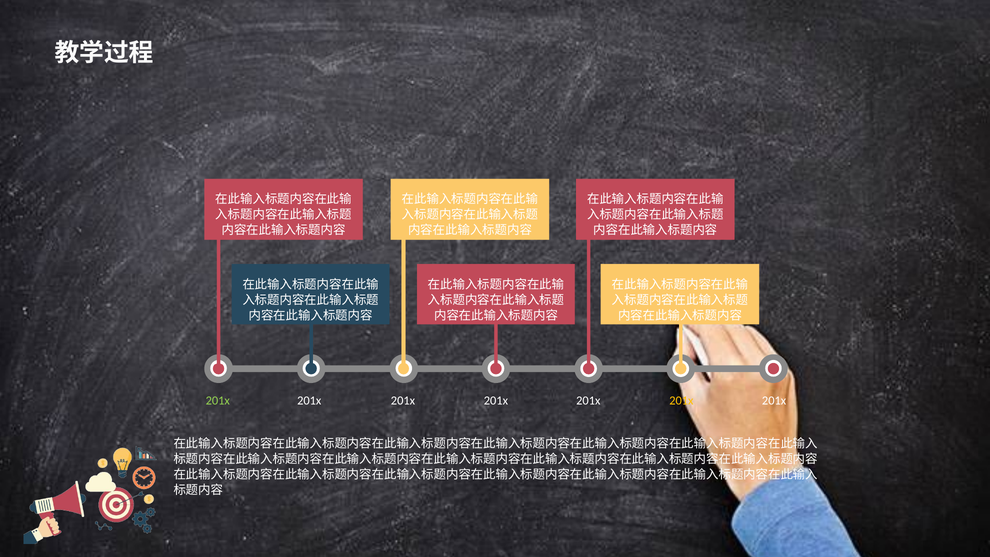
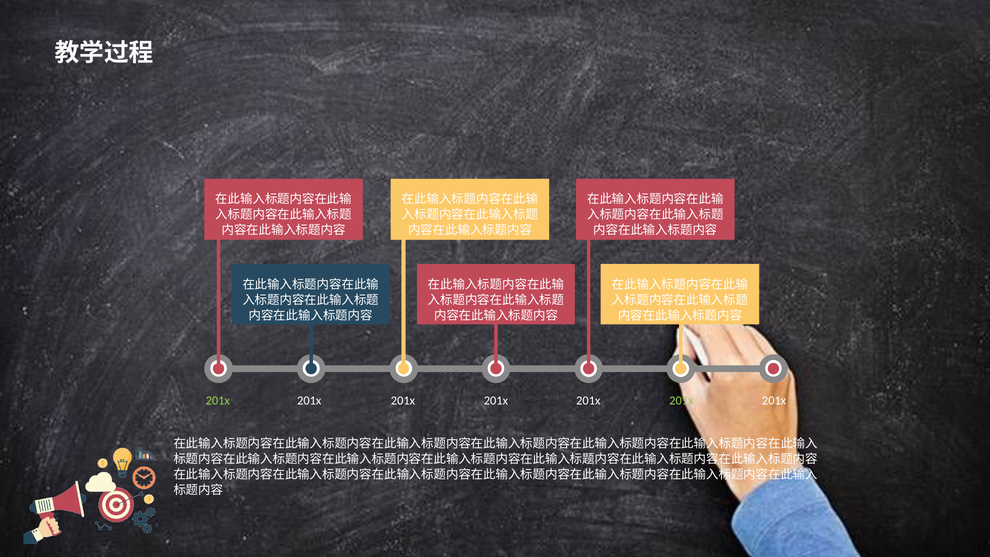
201x at (681, 400) colour: yellow -> light green
